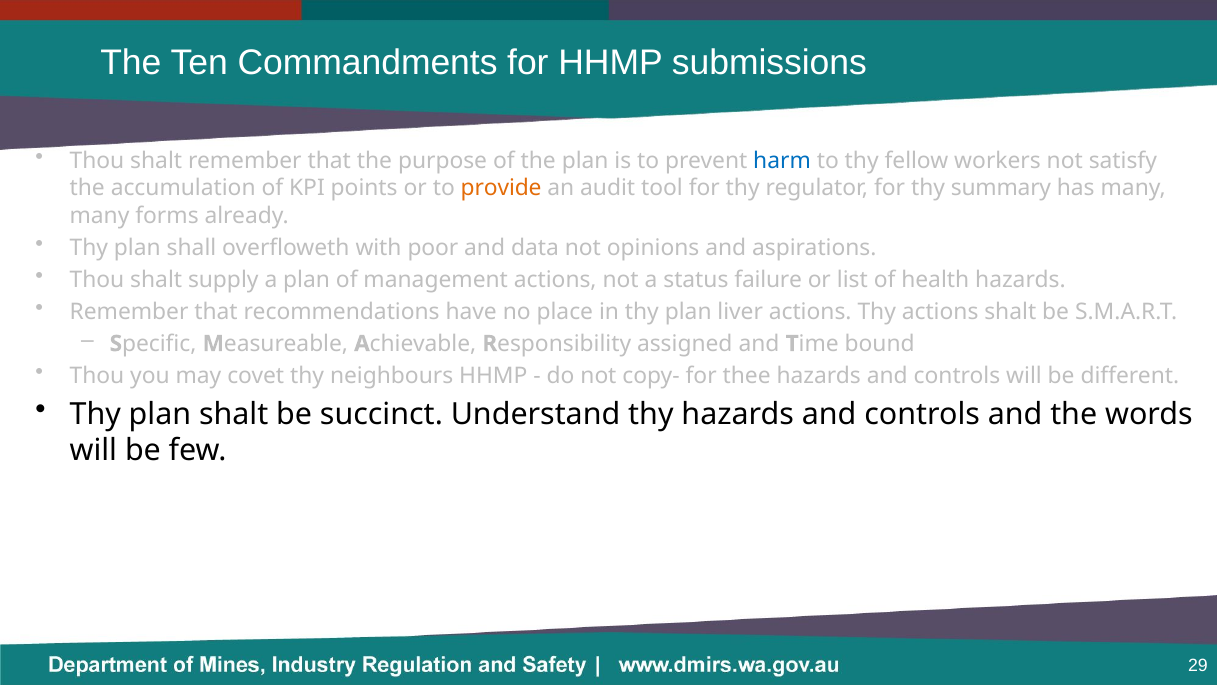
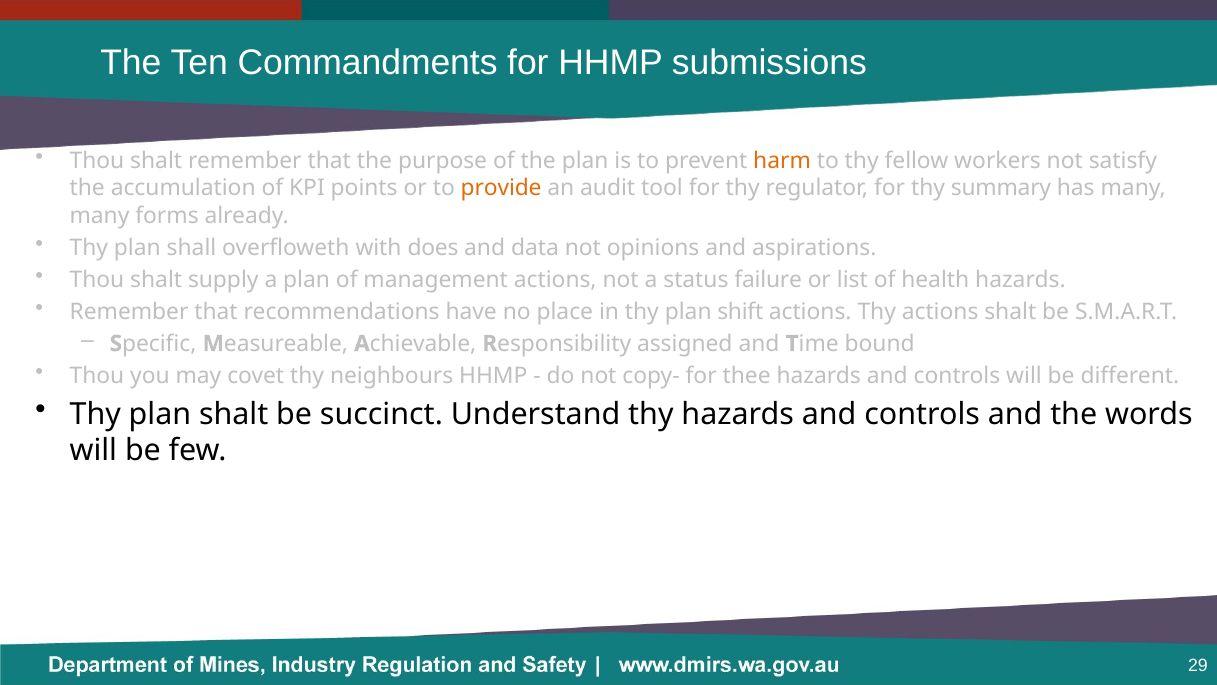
harm colour: blue -> orange
poor: poor -> does
liver: liver -> shift
